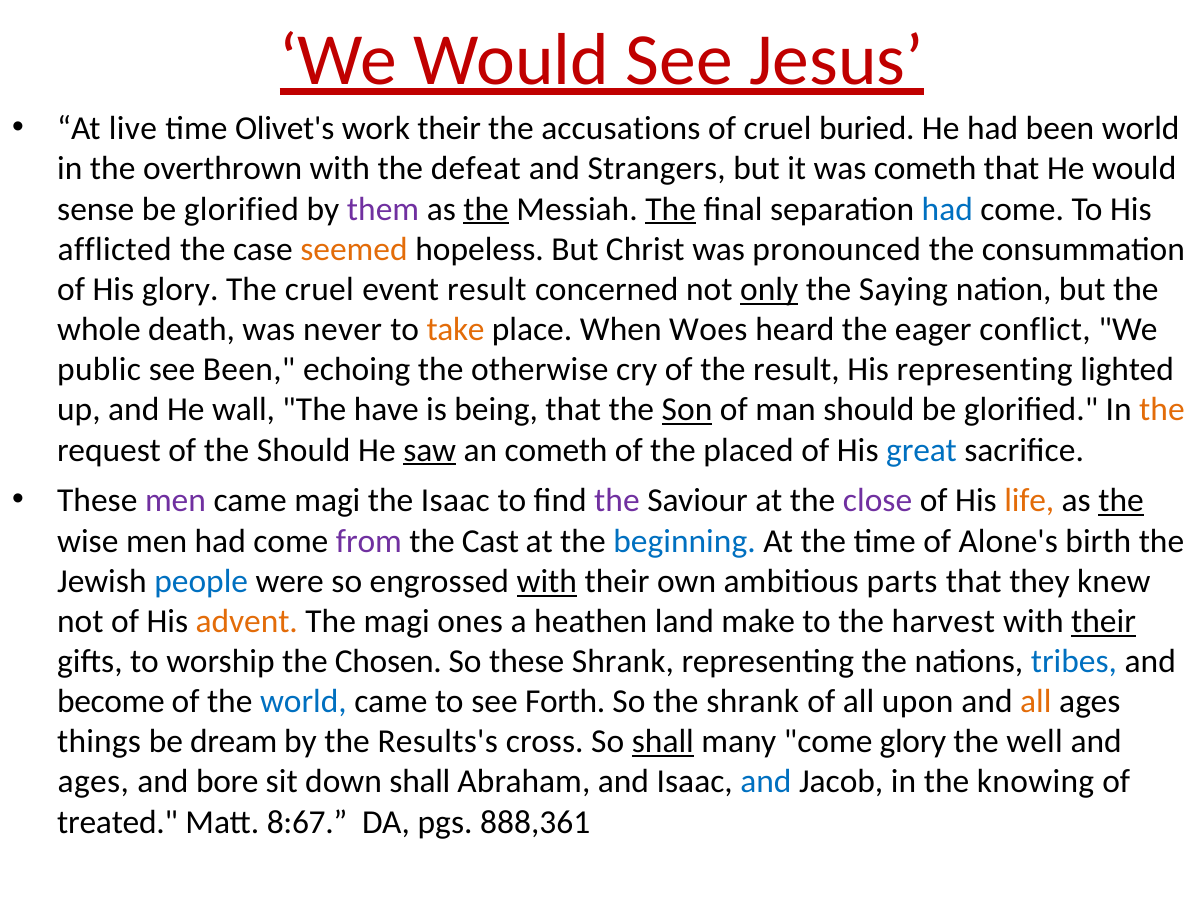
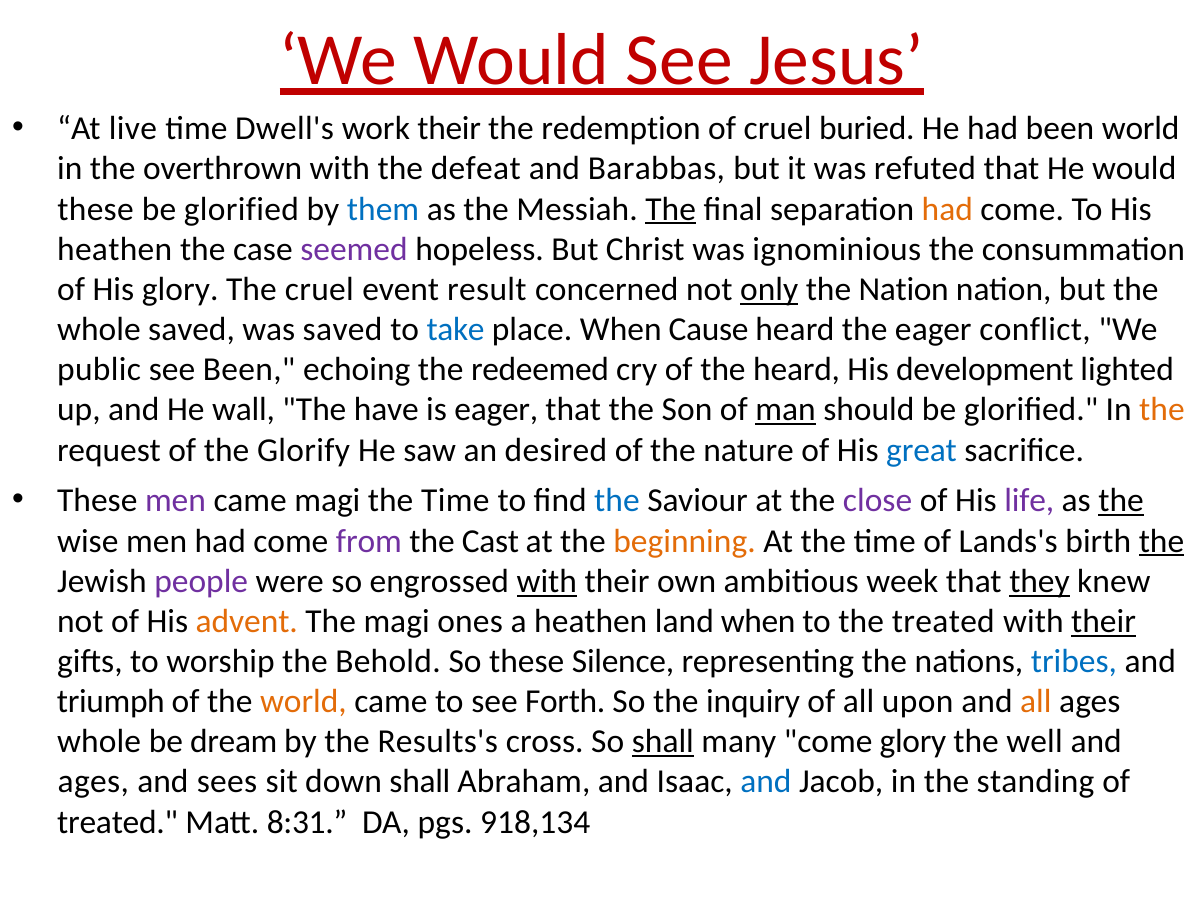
Olivet's: Olivet's -> Dwell's
accusations: accusations -> redemption
Strangers: Strangers -> Barabbas
was cometh: cometh -> refuted
sense at (96, 209): sense -> these
them colour: purple -> blue
the at (486, 209) underline: present -> none
had at (947, 209) colour: blue -> orange
afflicted at (115, 249): afflicted -> heathen
seemed colour: orange -> purple
pronounced: pronounced -> ignominious
the Saying: Saying -> Nation
whole death: death -> saved
was never: never -> saved
take colour: orange -> blue
Woes: Woes -> Cause
otherwise: otherwise -> redeemed
the result: result -> heard
His representing: representing -> development
is being: being -> eager
Son underline: present -> none
man underline: none -> present
the Should: Should -> Glorify
saw underline: present -> none
an cometh: cometh -> desired
placed: placed -> nature
Isaac at (455, 501): Isaac -> Time
the at (617, 501) colour: purple -> blue
life colour: orange -> purple
beginning colour: blue -> orange
Alone's: Alone's -> Lands's
the at (1161, 541) underline: none -> present
people colour: blue -> purple
parts: parts -> week
they underline: none -> present
land make: make -> when
the harvest: harvest -> treated
Chosen: Chosen -> Behold
these Shrank: Shrank -> Silence
become: become -> triumph
world at (303, 702) colour: blue -> orange
the shrank: shrank -> inquiry
things at (99, 742): things -> whole
bore: bore -> sees
knowing: knowing -> standing
8:67: 8:67 -> 8:31
888,361: 888,361 -> 918,134
